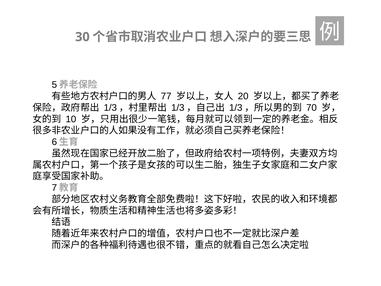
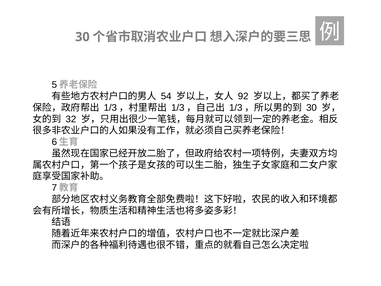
77: 77 -> 54
20: 20 -> 92
70 at (311, 108): 70 -> 30
10: 10 -> 32
